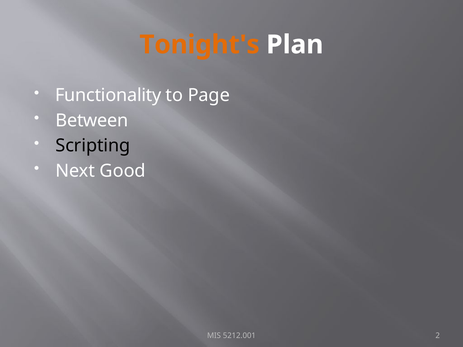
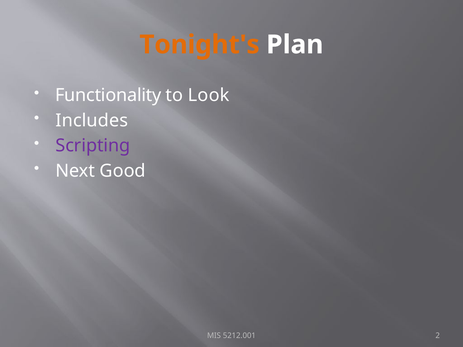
Page: Page -> Look
Between: Between -> Includes
Scripting colour: black -> purple
